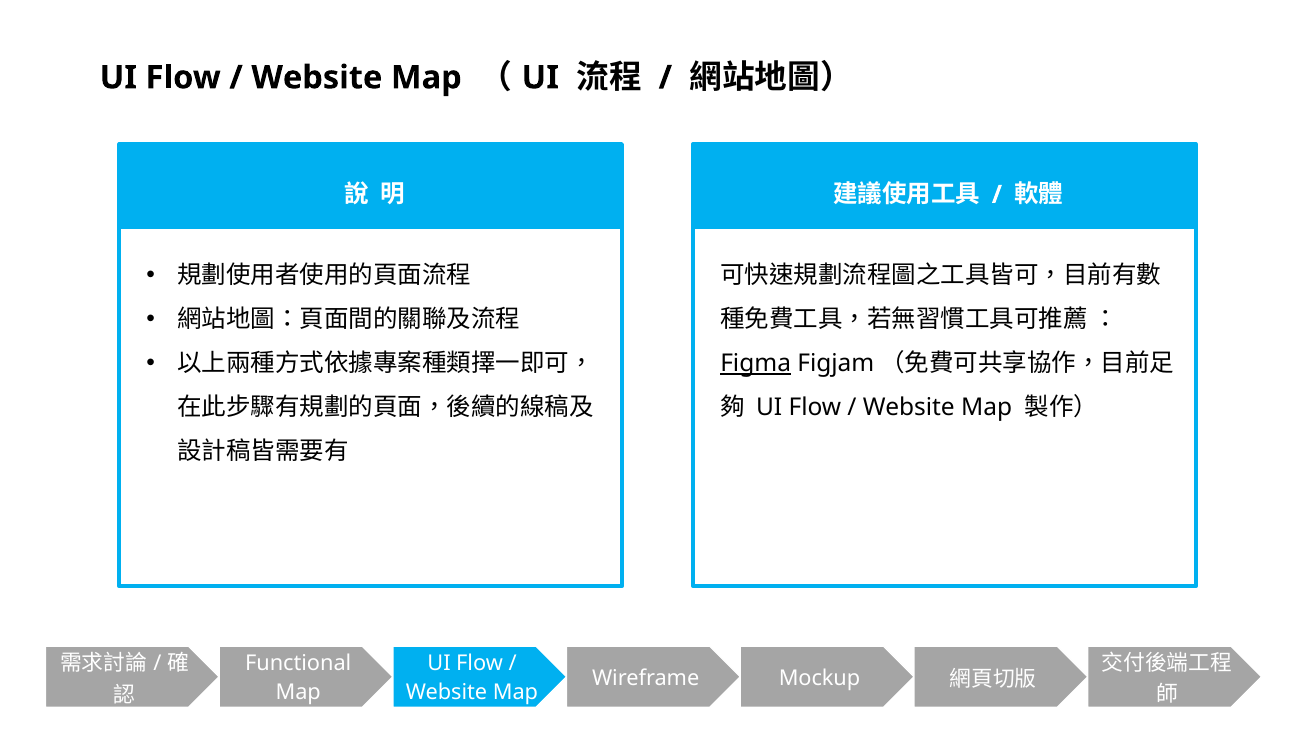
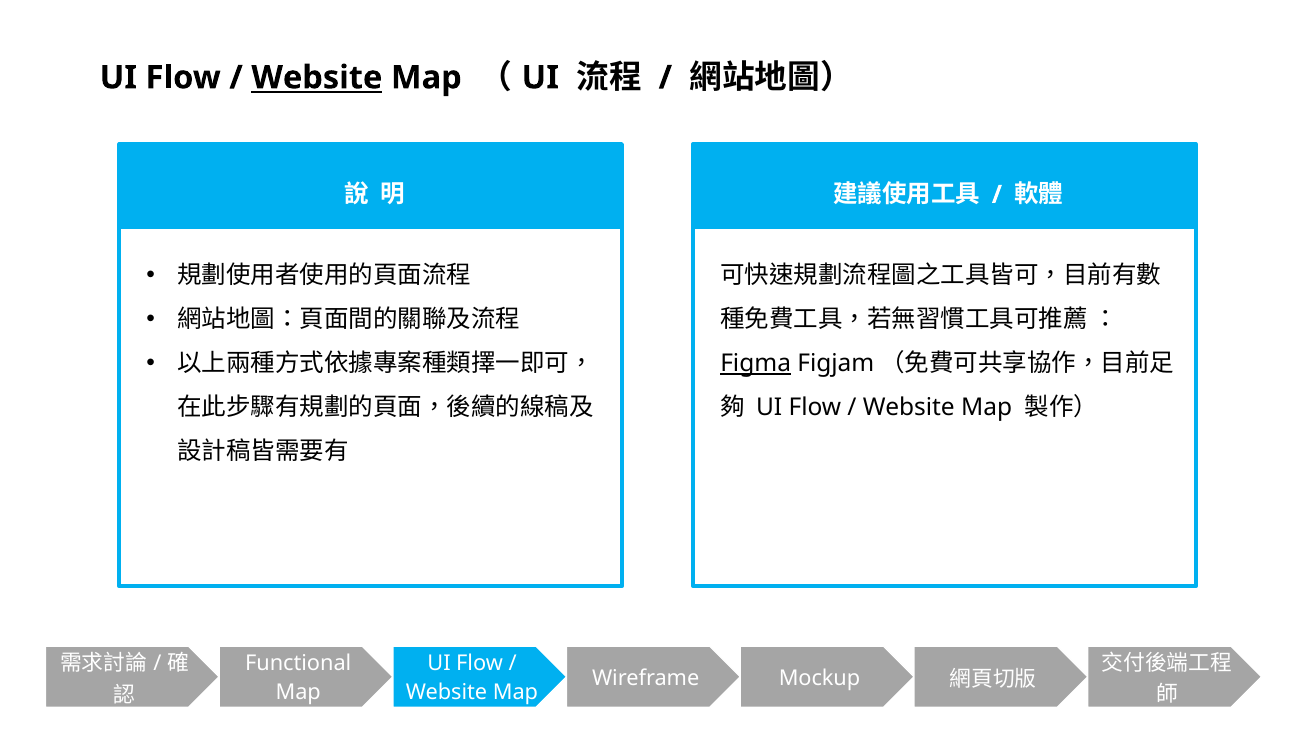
Website at (317, 78) underline: none -> present
